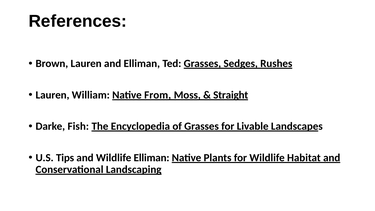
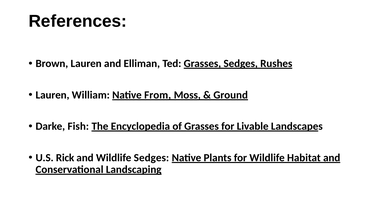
Straight: Straight -> Ground
Tips: Tips -> Rick
Wildlife Elliman: Elliman -> Sedges
